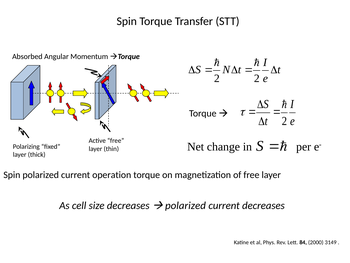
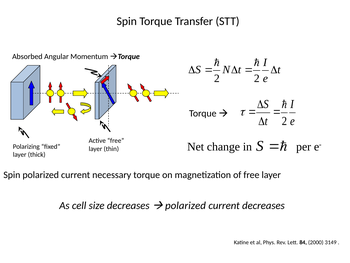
operation: operation -> necessary
